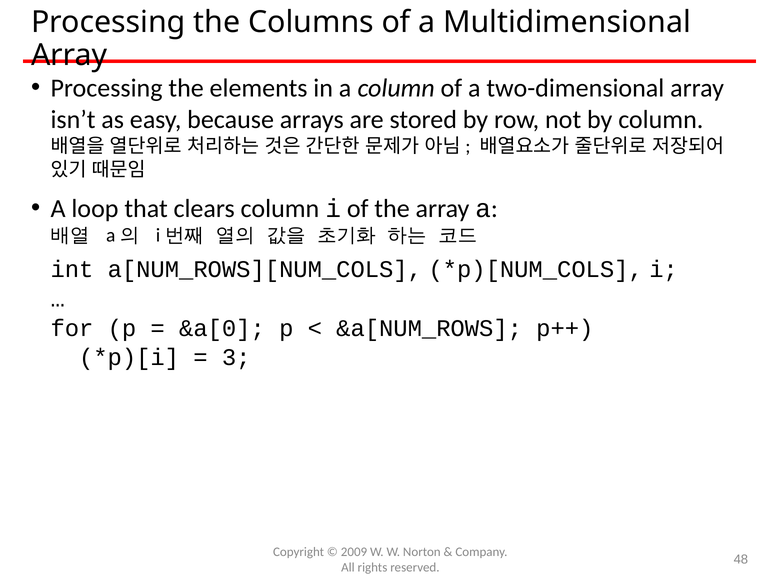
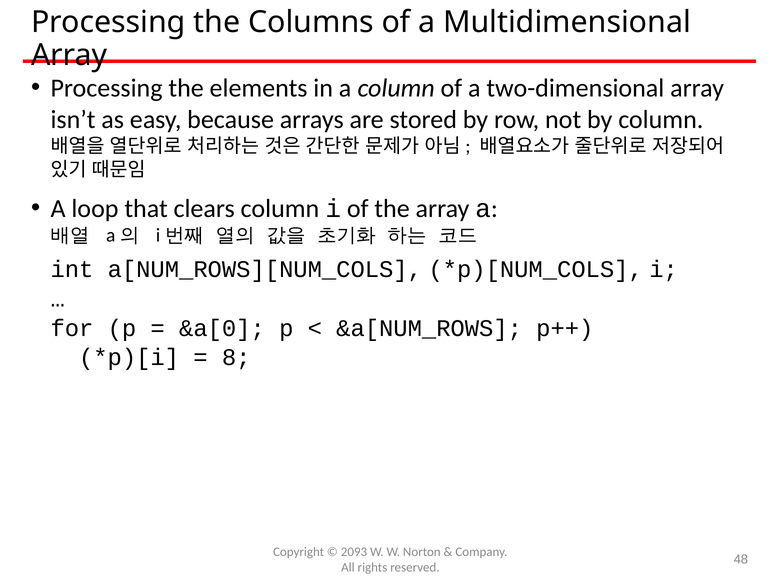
3: 3 -> 8
2009: 2009 -> 2093
